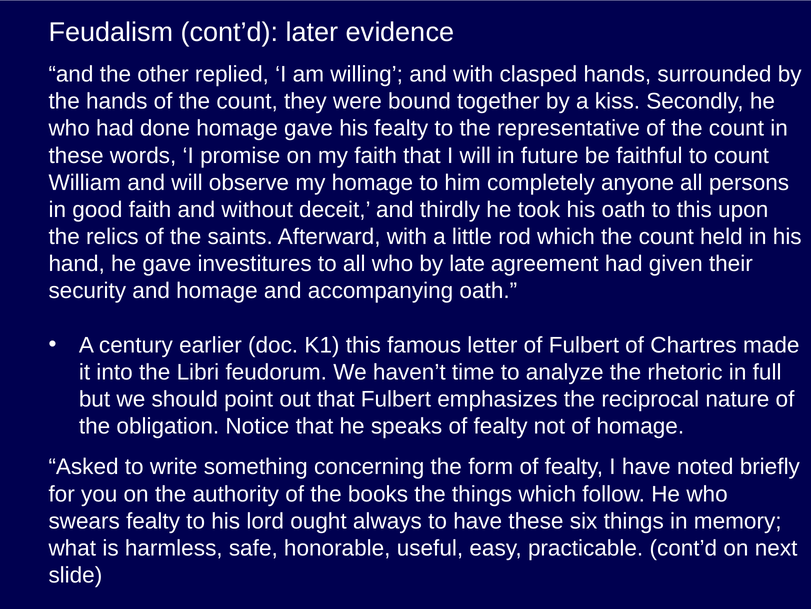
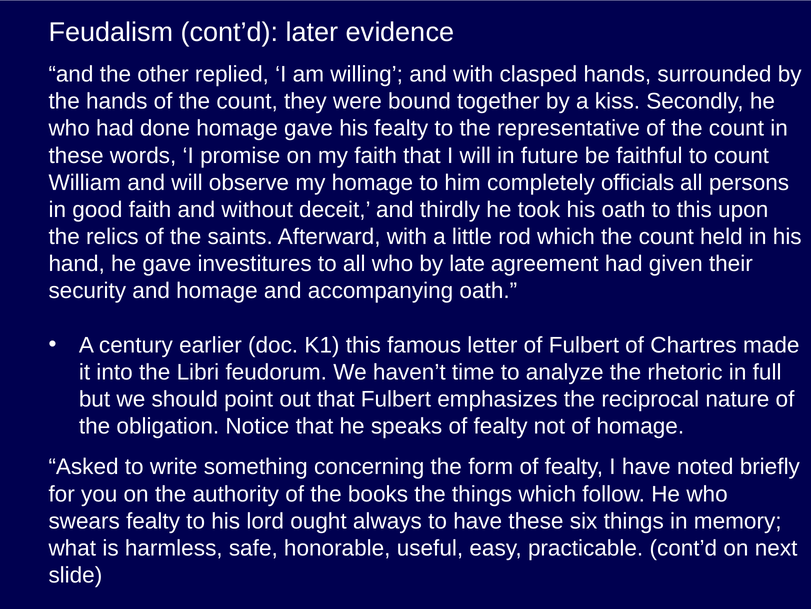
anyone: anyone -> officials
